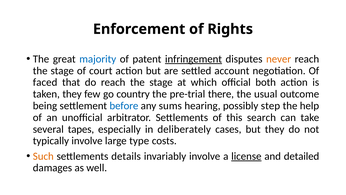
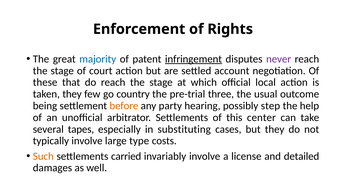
never colour: orange -> purple
faced: faced -> these
both: both -> local
there: there -> three
before colour: blue -> orange
sums: sums -> party
search: search -> center
deliberately: deliberately -> substituting
details: details -> carried
license underline: present -> none
